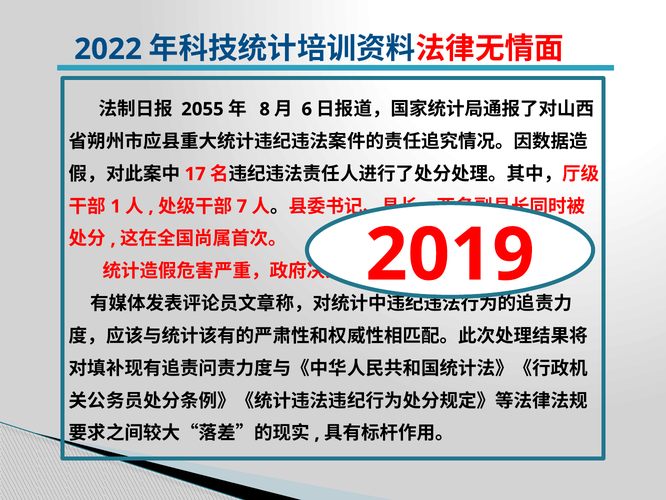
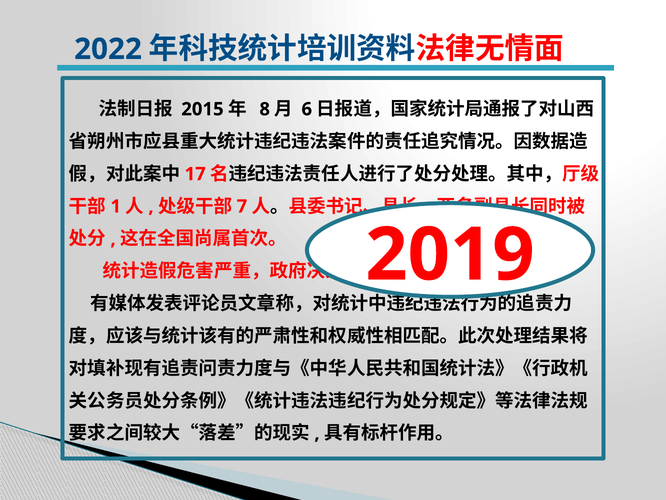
2055: 2055 -> 2015
